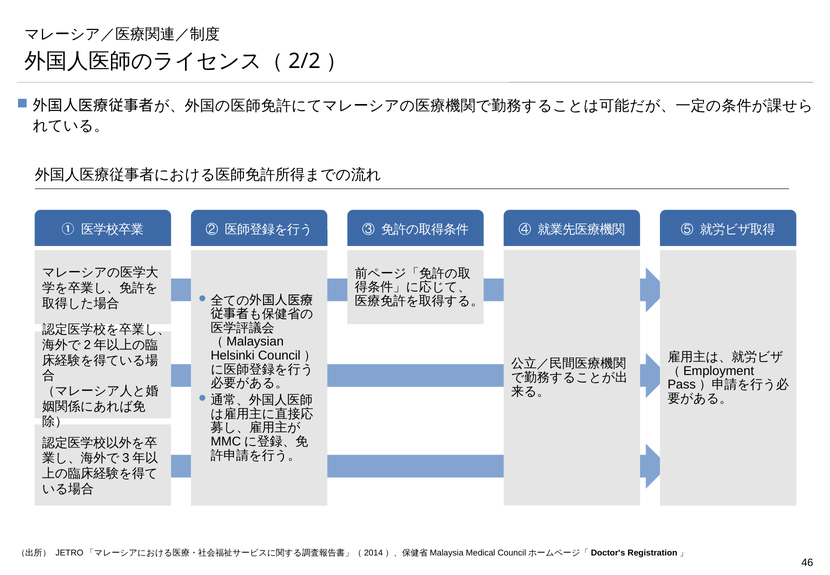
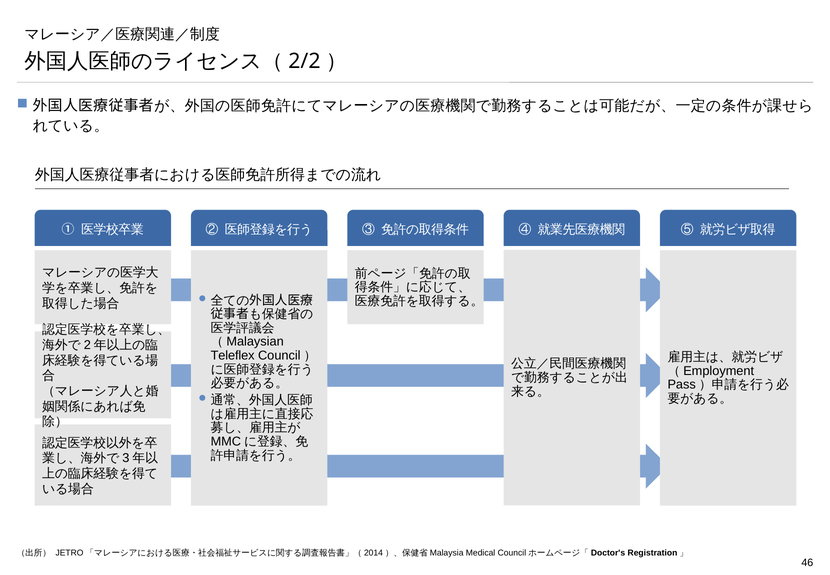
Helsinki: Helsinki -> Teleflex
